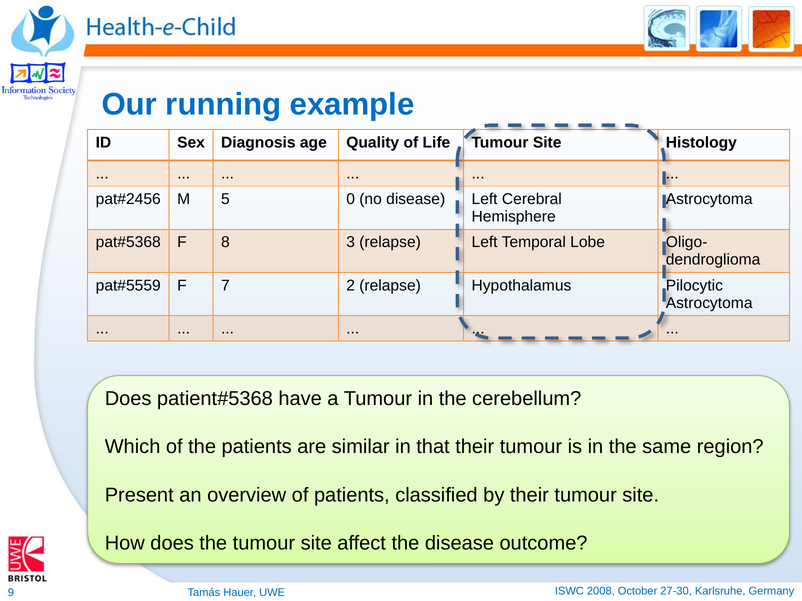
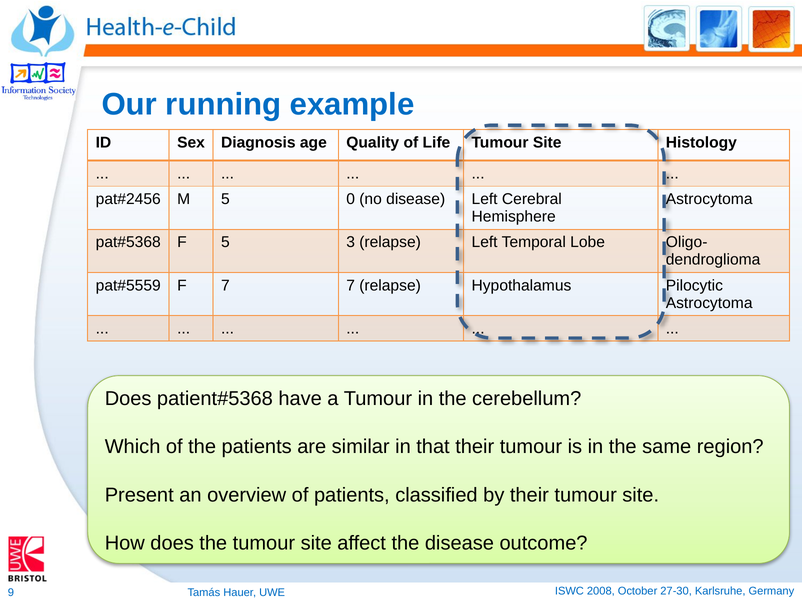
F 8: 8 -> 5
7 2: 2 -> 7
